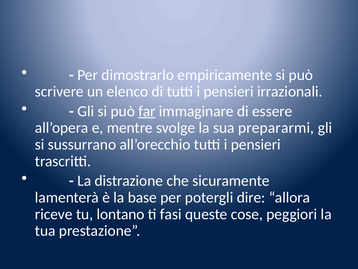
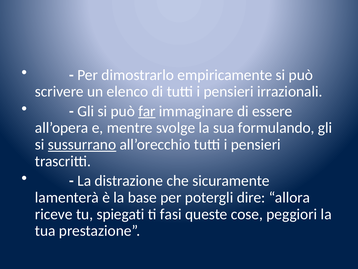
prepararmi: prepararmi -> formulando
sussurrano underline: none -> present
lontano: lontano -> spiegati
